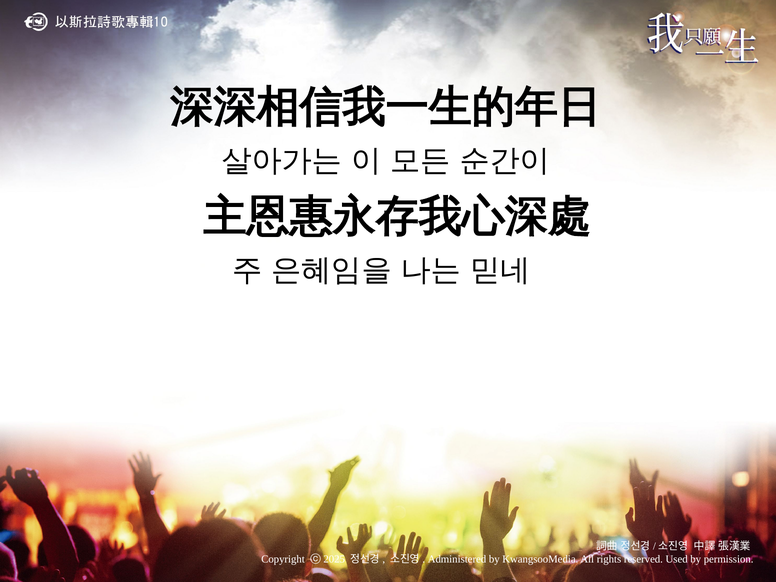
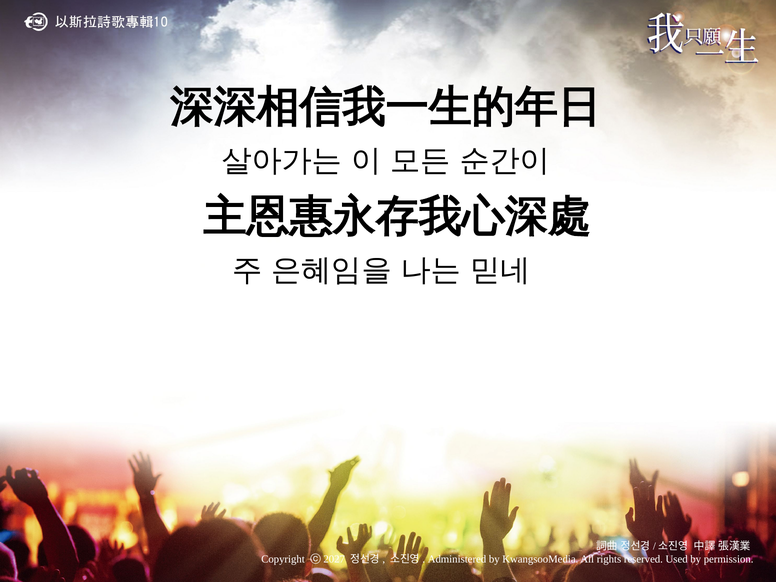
2025: 2025 -> 2027
